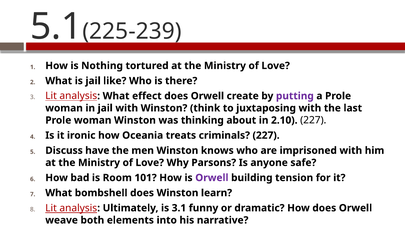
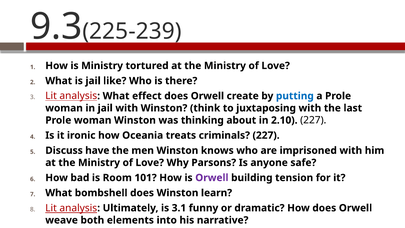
5.1: 5.1 -> 9.3
is Nothing: Nothing -> Ministry
putting colour: purple -> blue
